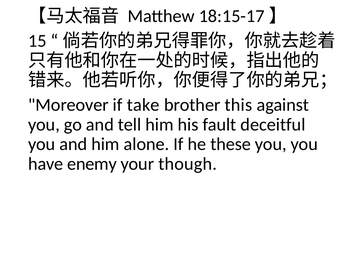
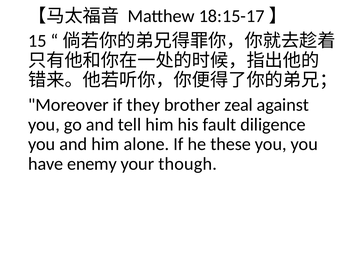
take: take -> they
this: this -> zeal
deceitful: deceitful -> diligence
